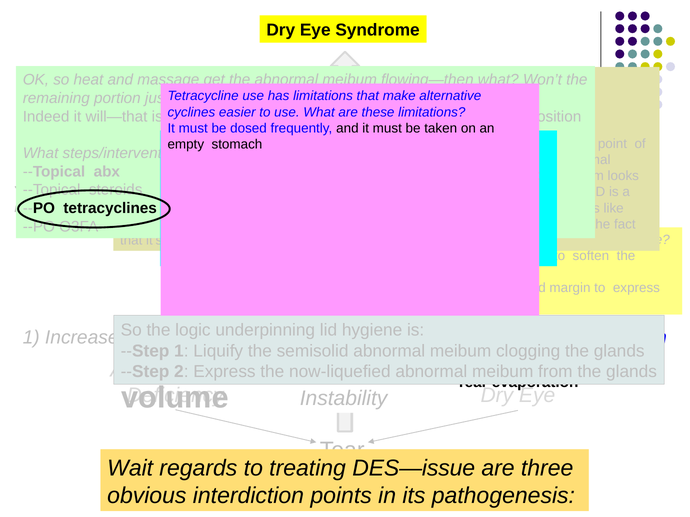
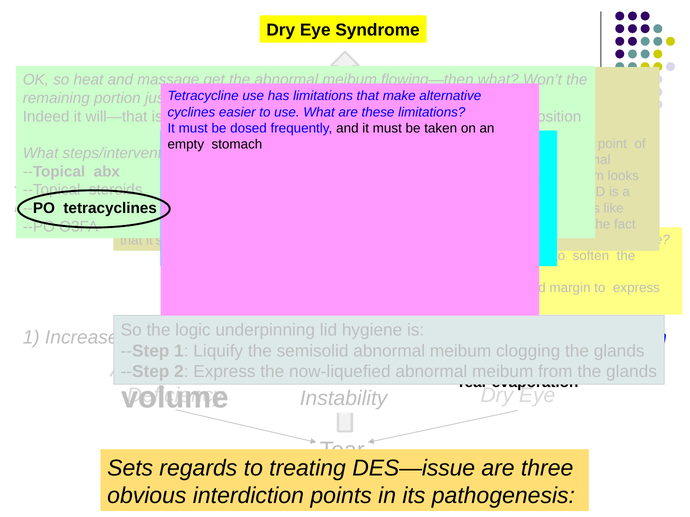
Wait: Wait -> Sets
